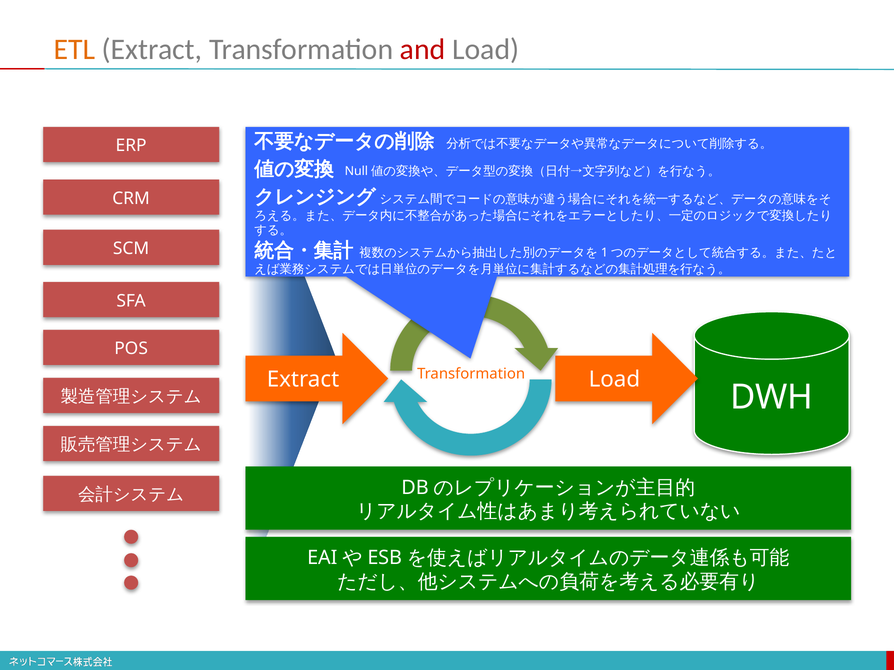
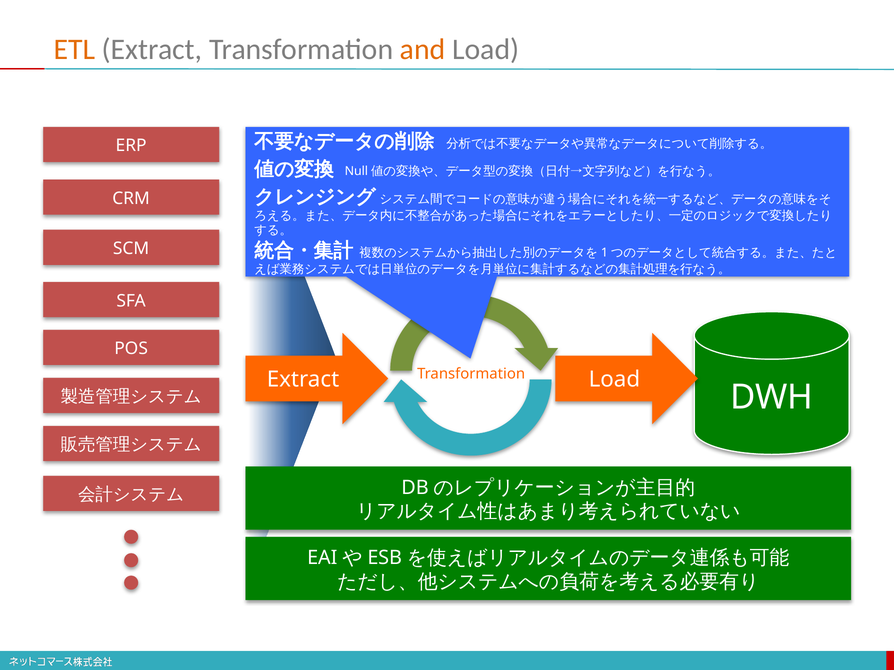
and colour: red -> orange
